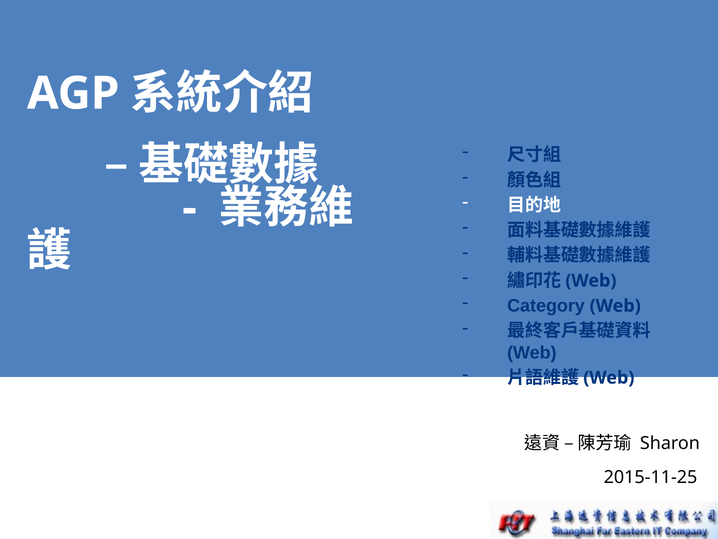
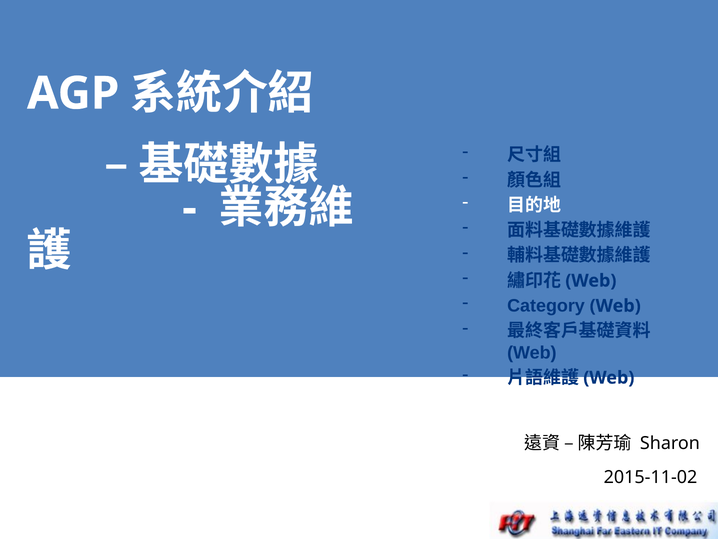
2015-11-25: 2015-11-25 -> 2015-11-02
